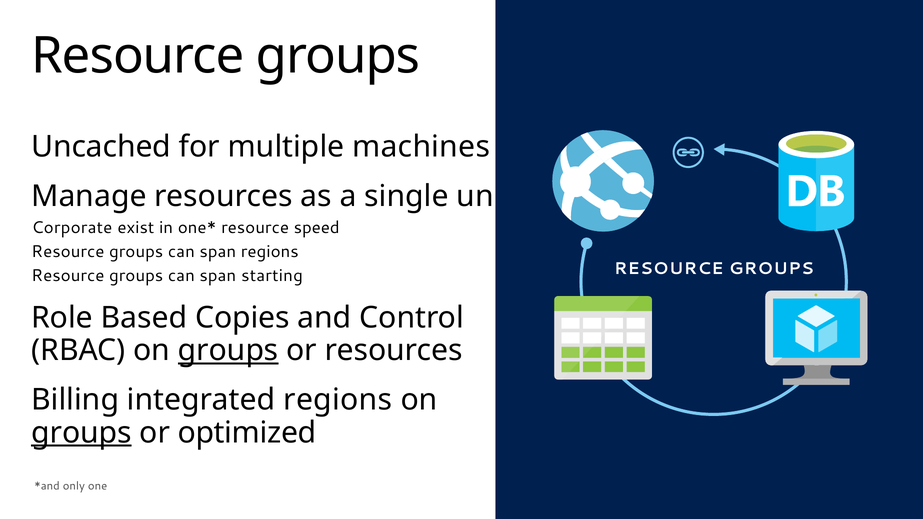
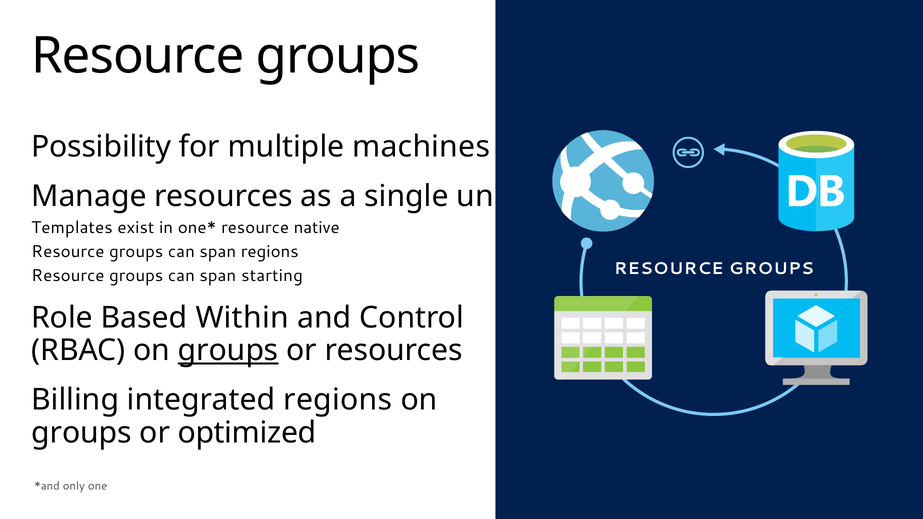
Uncached: Uncached -> Possibility
Corporate: Corporate -> Templates
speed: speed -> native
Copies: Copies -> Within
groups at (81, 433) underline: present -> none
